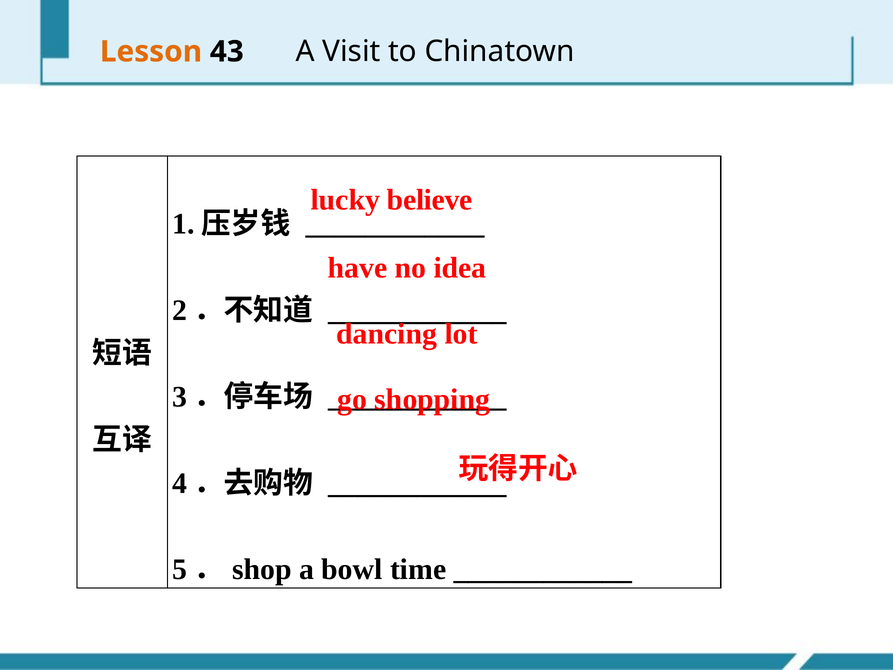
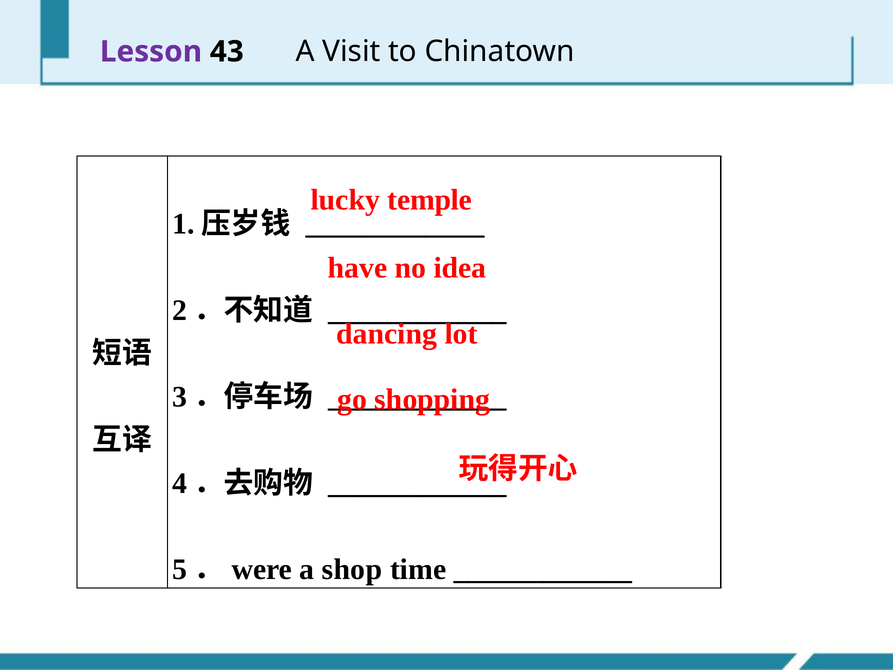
Lesson colour: orange -> purple
believe: believe -> temple
shop: shop -> were
bowl: bowl -> shop
